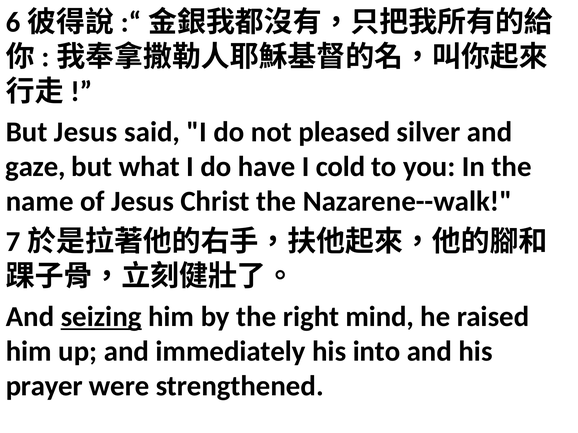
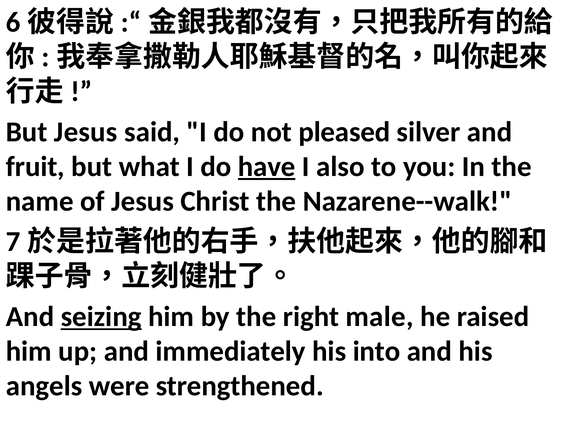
gaze: gaze -> fruit
have underline: none -> present
cold: cold -> also
mind: mind -> male
prayer: prayer -> angels
